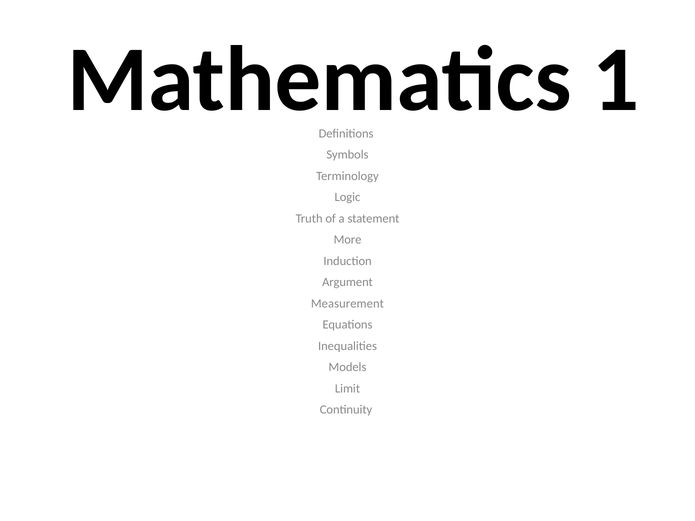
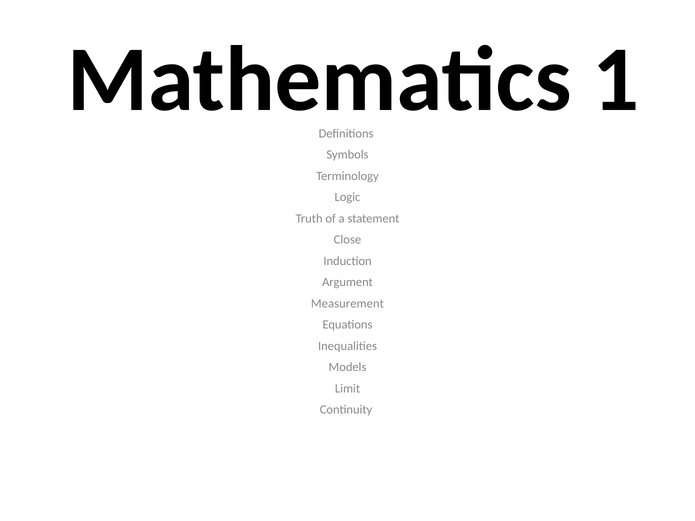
More: More -> Close
